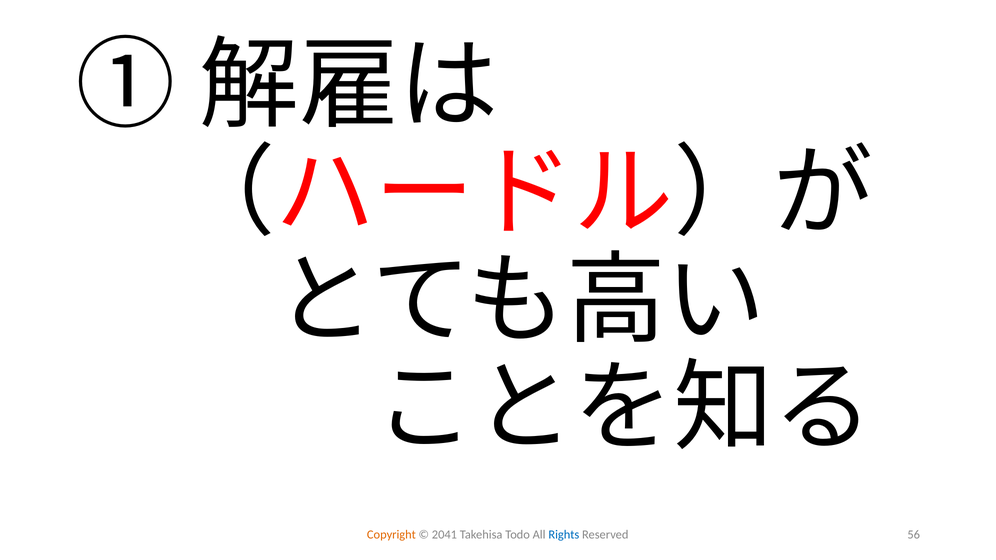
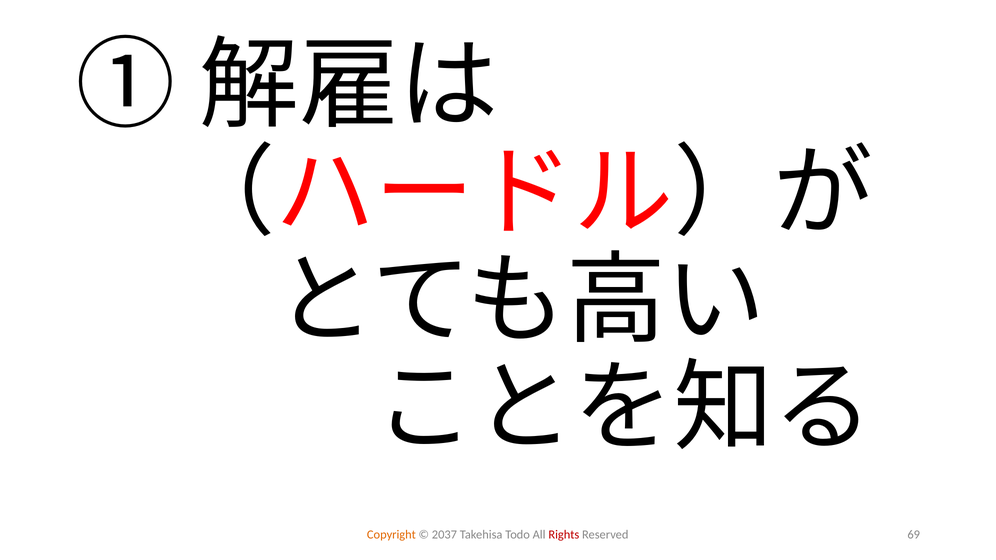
2041: 2041 -> 2037
Rights colour: blue -> red
56: 56 -> 69
